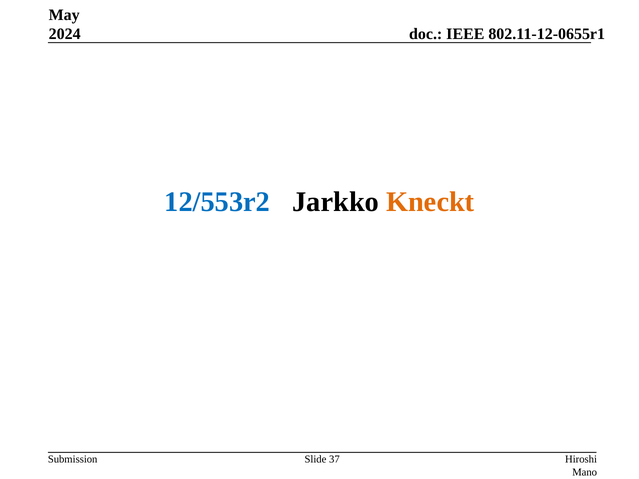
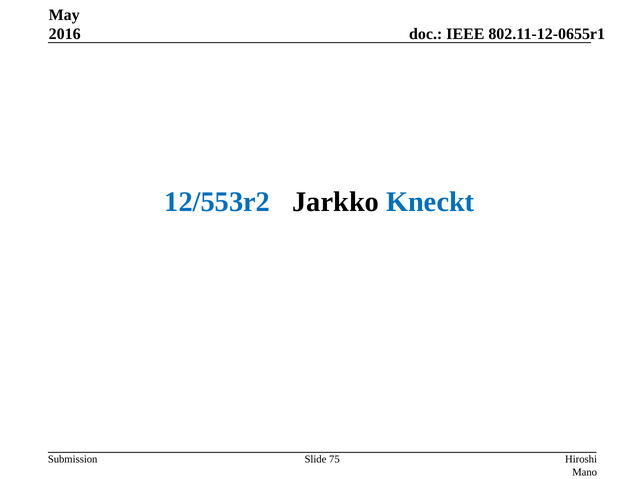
2024: 2024 -> 2016
Kneckt colour: orange -> blue
37: 37 -> 75
